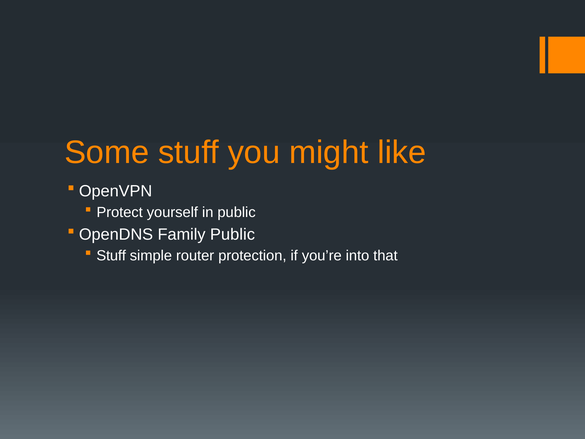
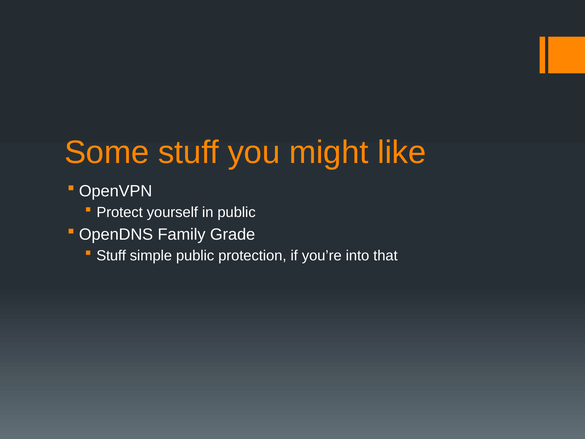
Family Public: Public -> Grade
simple router: router -> public
